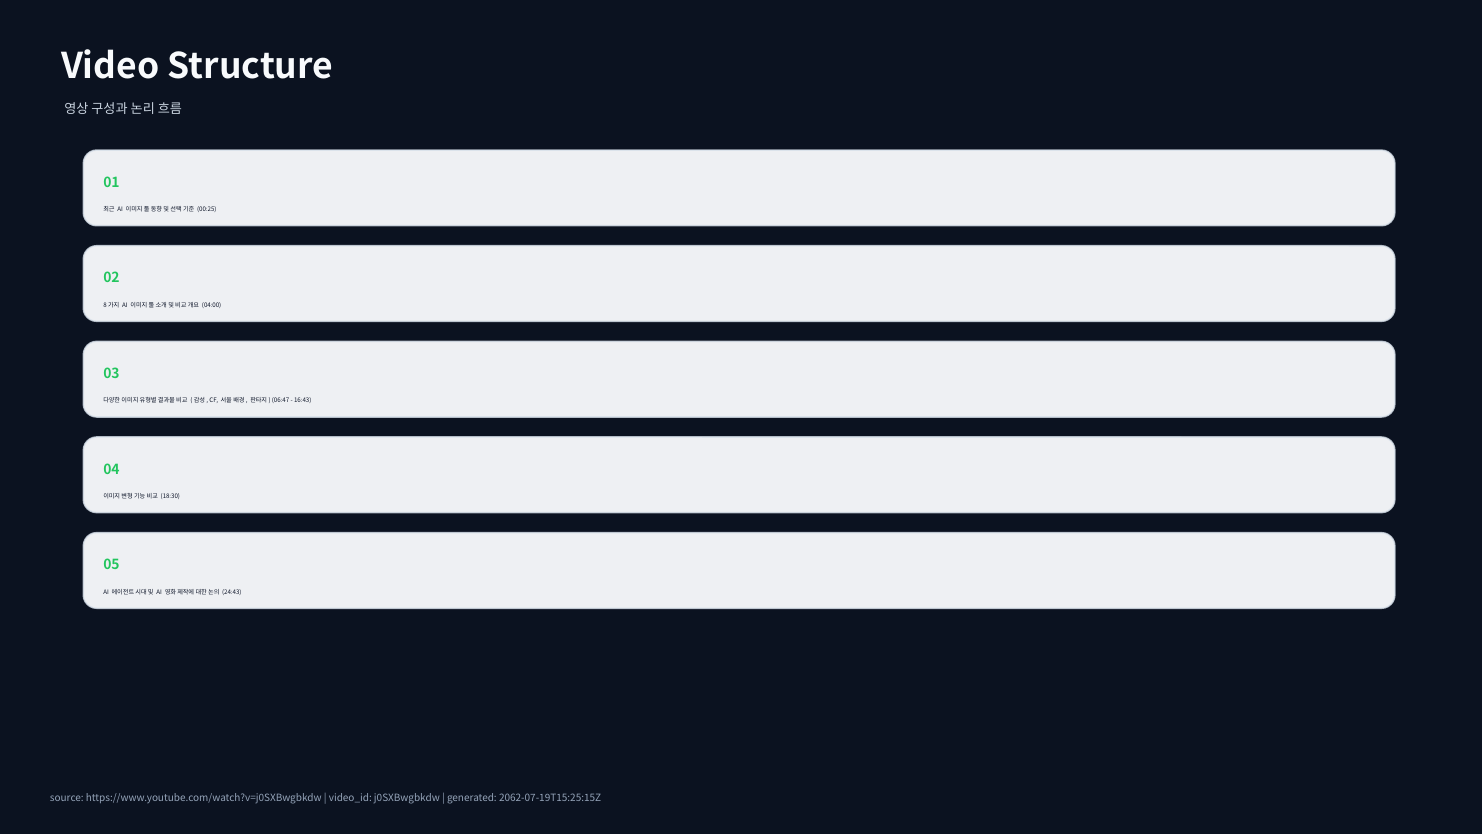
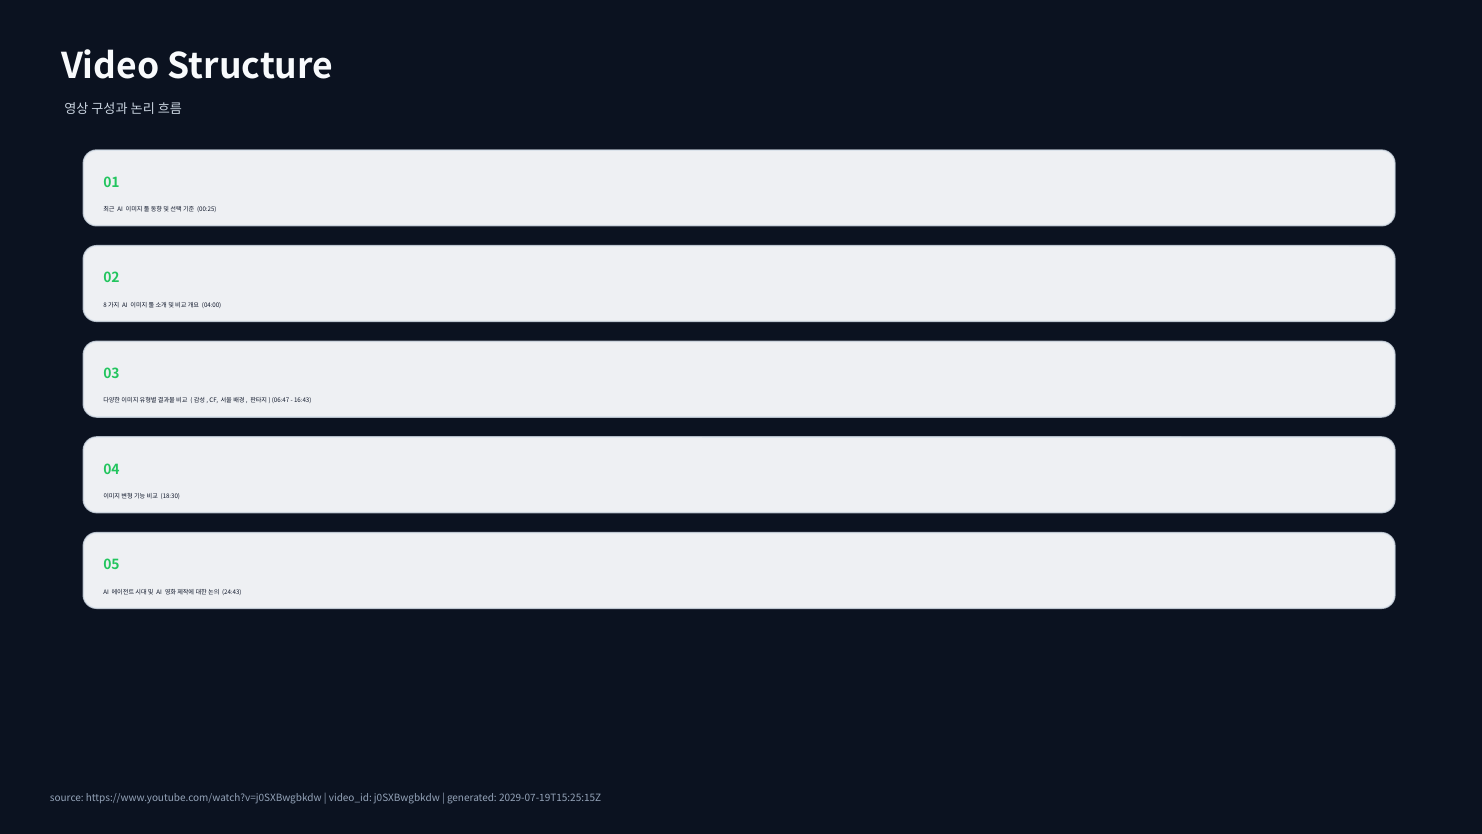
2062-07-19T15:25:15Z: 2062-07-19T15:25:15Z -> 2029-07-19T15:25:15Z
